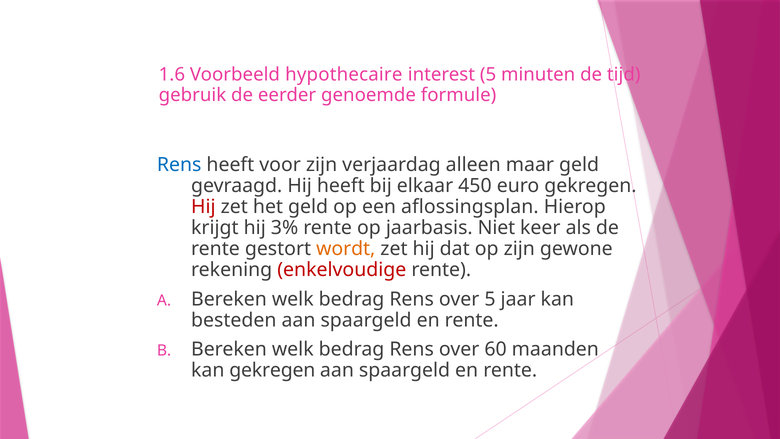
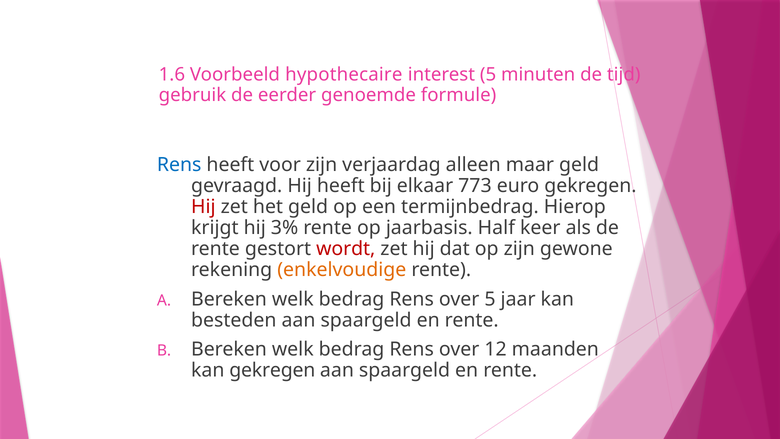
450: 450 -> 773
aflossingsplan: aflossingsplan -> termijnbedrag
Niet: Niet -> Half
wordt colour: orange -> red
enkelvoudige colour: red -> orange
60: 60 -> 12
